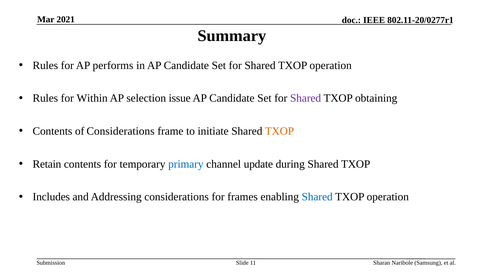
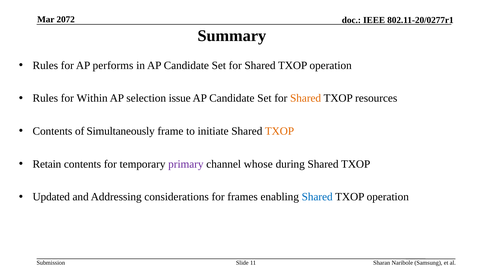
2021: 2021 -> 2072
Shared at (306, 98) colour: purple -> orange
obtaining: obtaining -> resources
of Considerations: Considerations -> Simultaneously
primary colour: blue -> purple
update: update -> whose
Includes: Includes -> Updated
